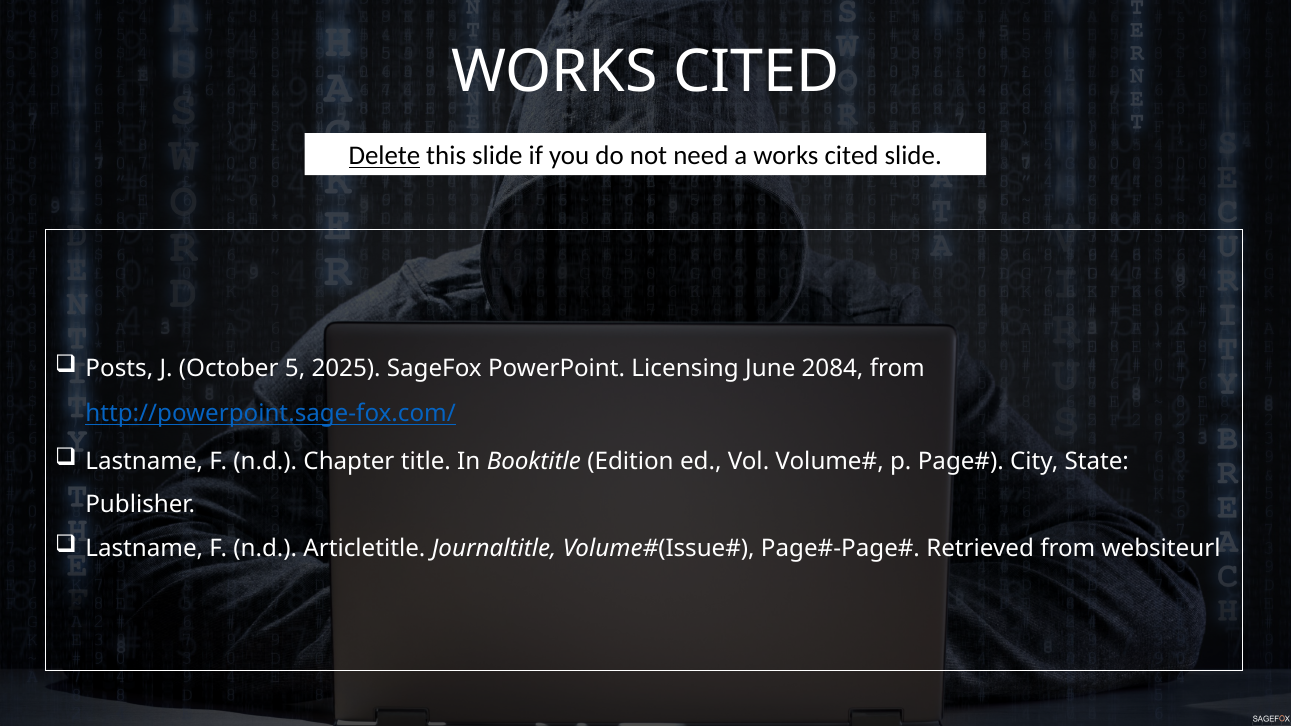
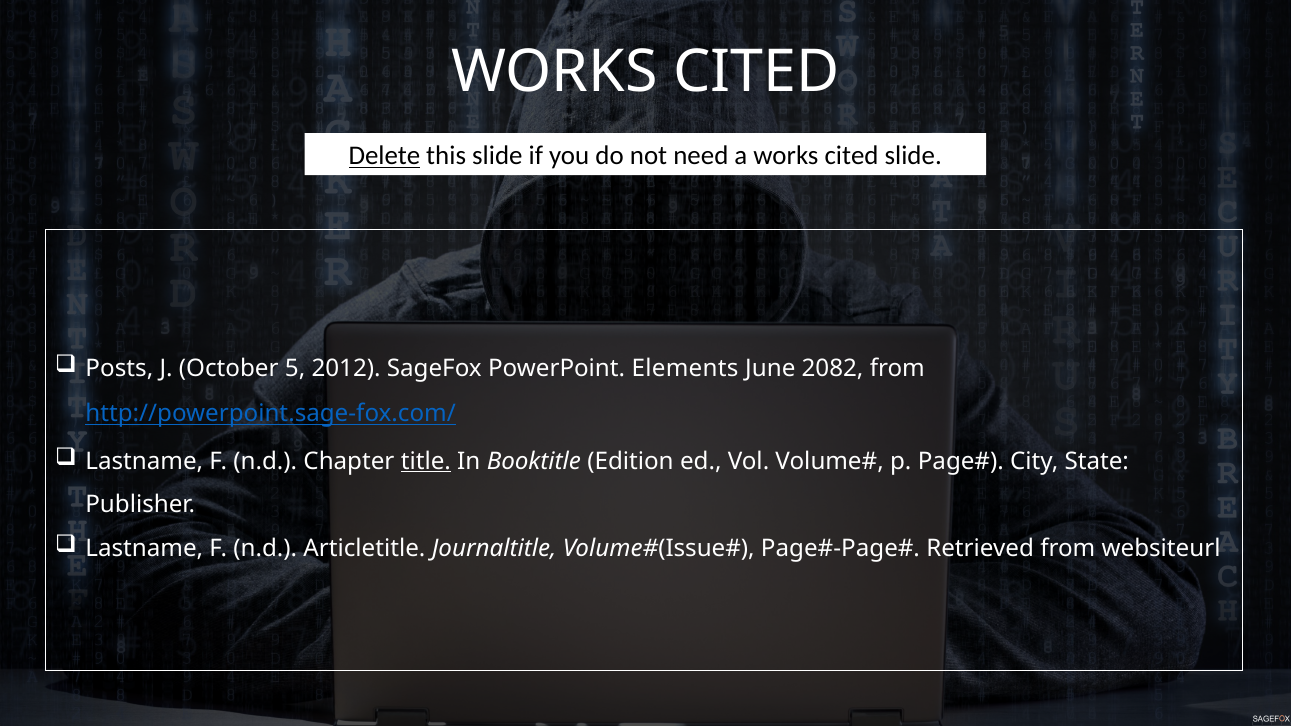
2025: 2025 -> 2012
Licensing: Licensing -> Elements
2084: 2084 -> 2082
title underline: none -> present
